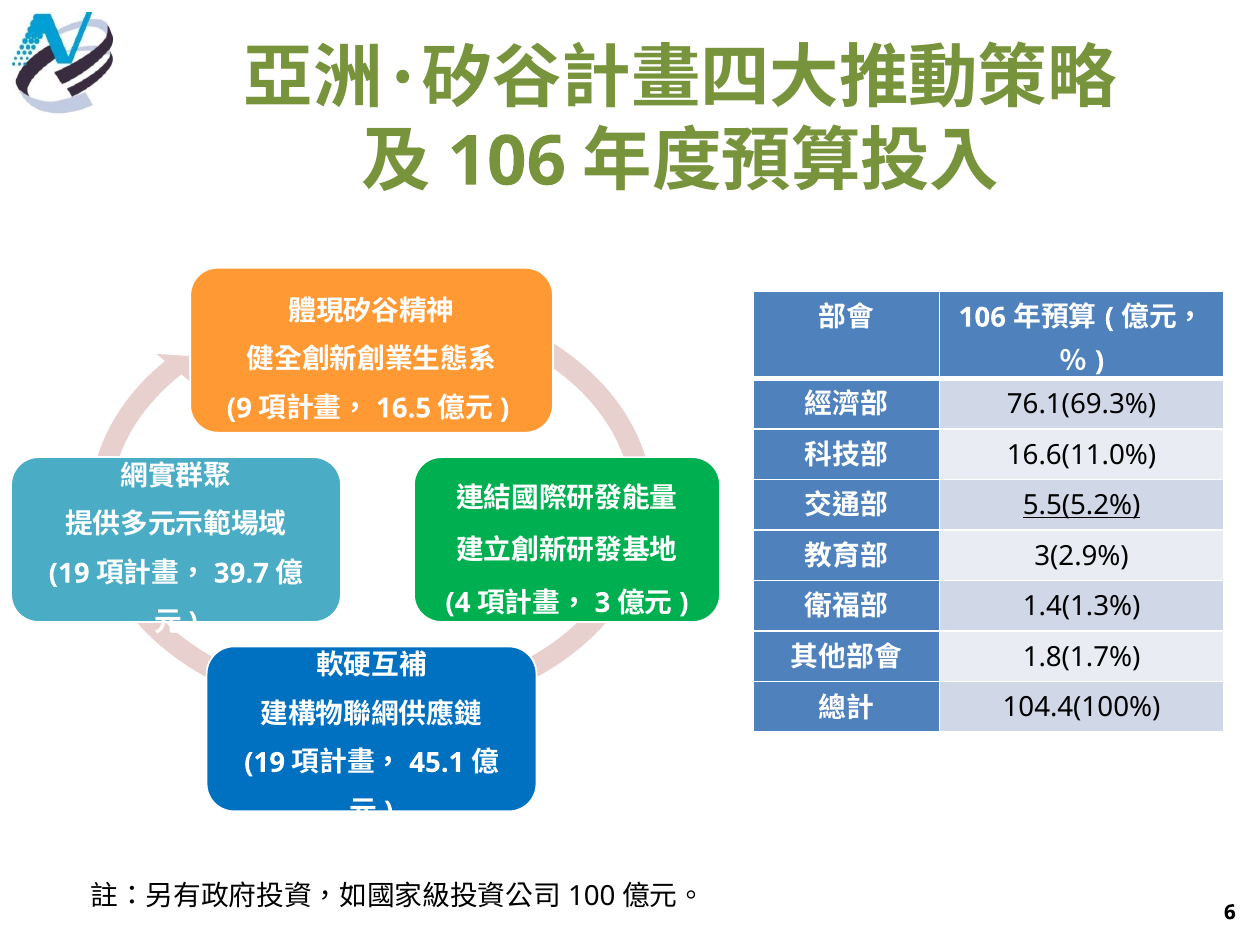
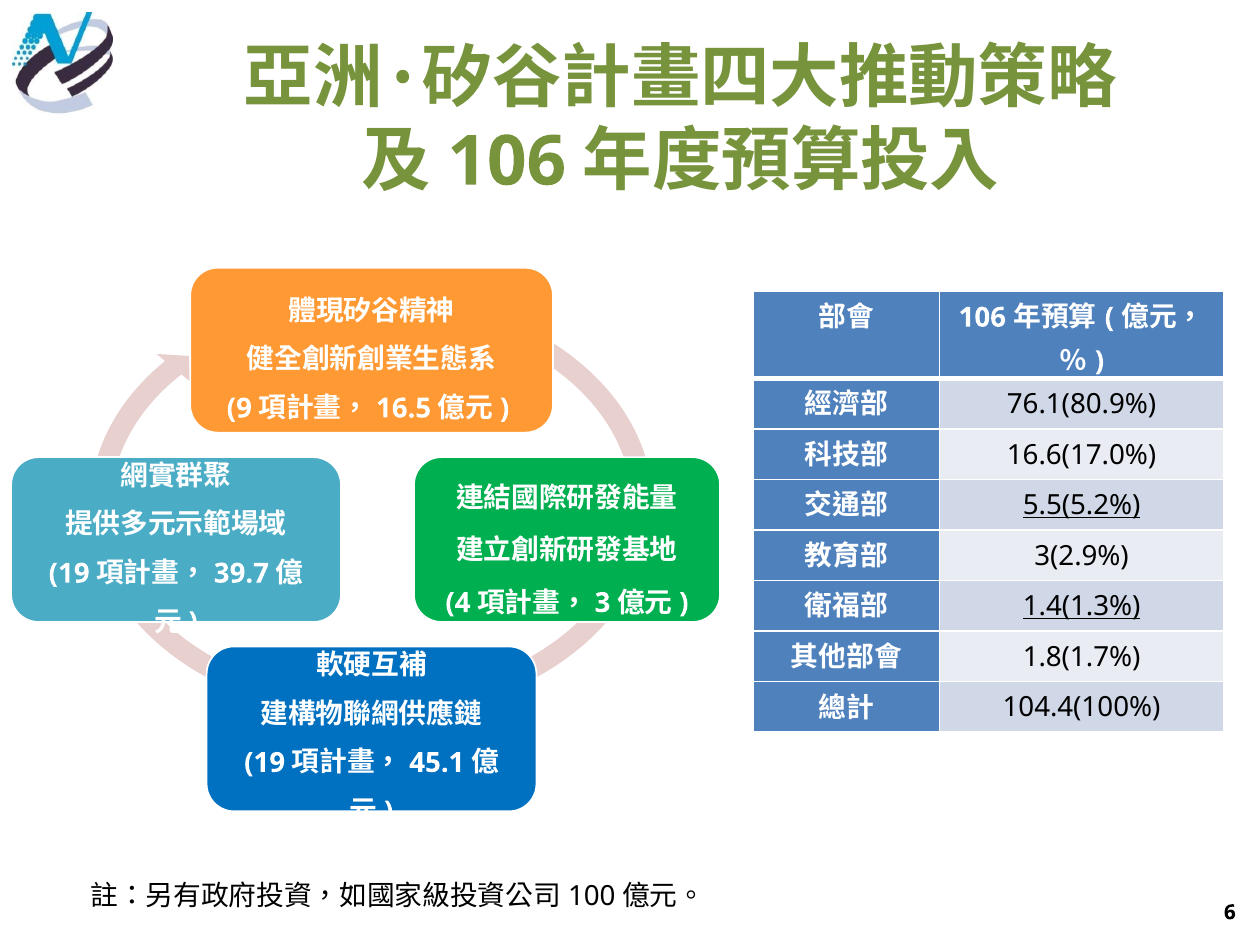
76.1(69.3%: 76.1(69.3% -> 76.1(80.9%
16.6(11.0%: 16.6(11.0% -> 16.6(17.0%
1.4(1.3% underline: none -> present
